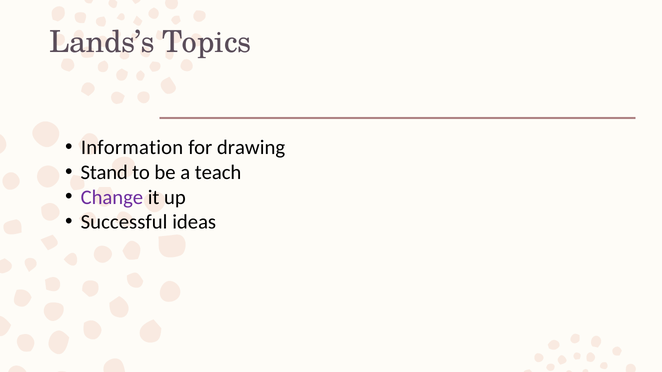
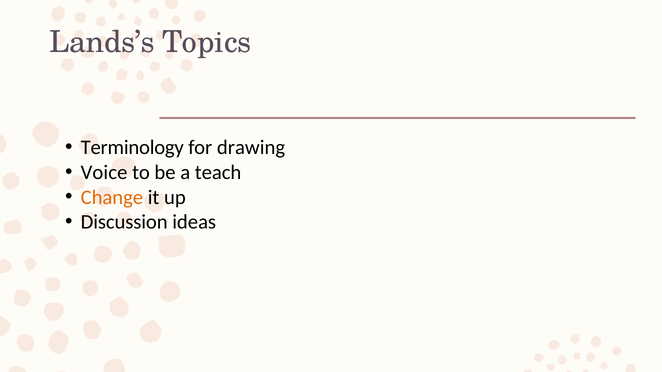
Information: Information -> Terminology
Stand: Stand -> Voice
Change colour: purple -> orange
Successful: Successful -> Discussion
